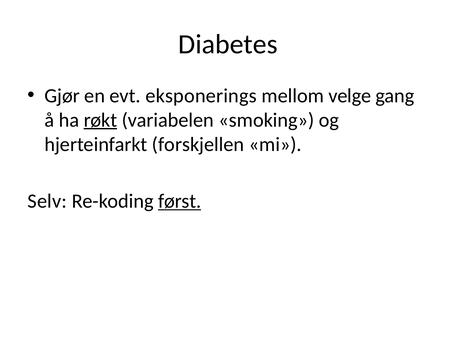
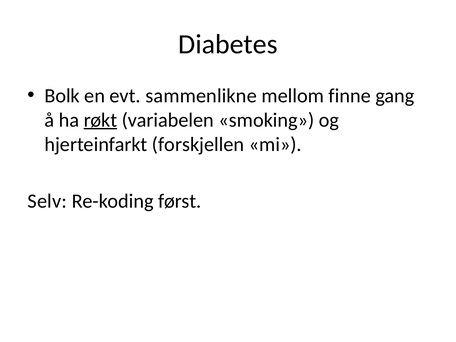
Gjør: Gjør -> Bolk
eksponerings: eksponerings -> sammenlikne
velge: velge -> finne
først underline: present -> none
